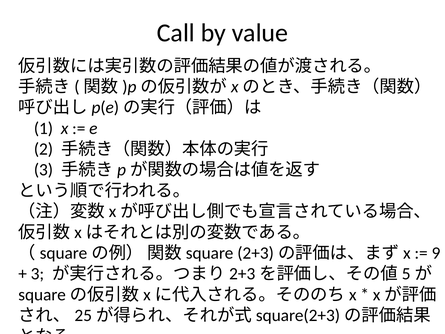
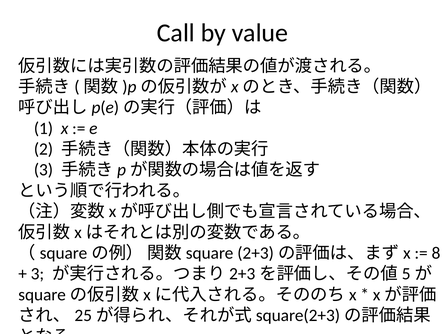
9: 9 -> 8
